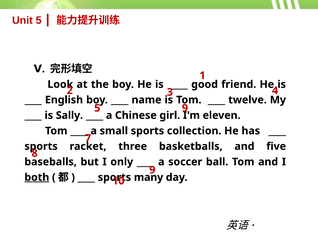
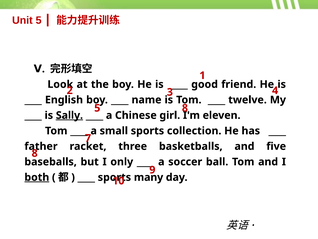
5 9: 9 -> 8
Sally underline: none -> present
sports at (41, 146): sports -> father
